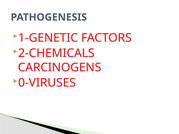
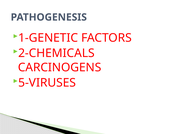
0-VIRUSES: 0-VIRUSES -> 5-VIRUSES
